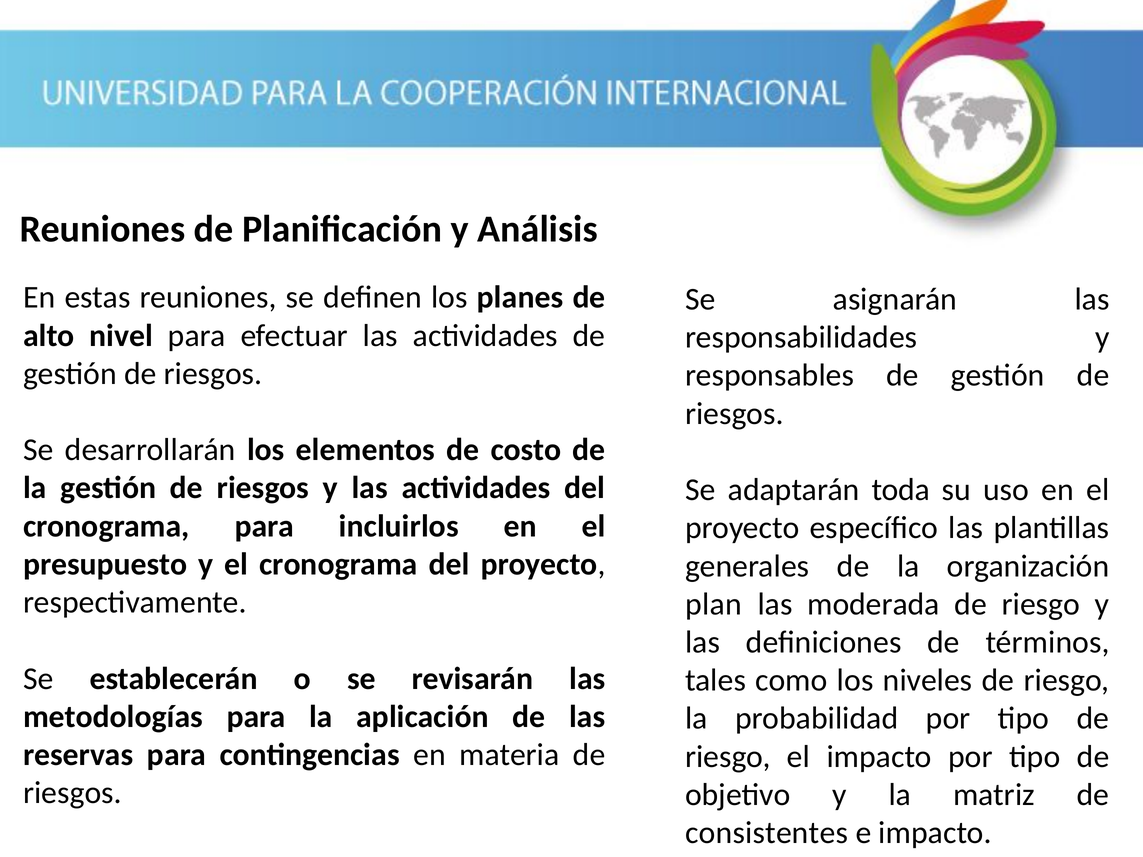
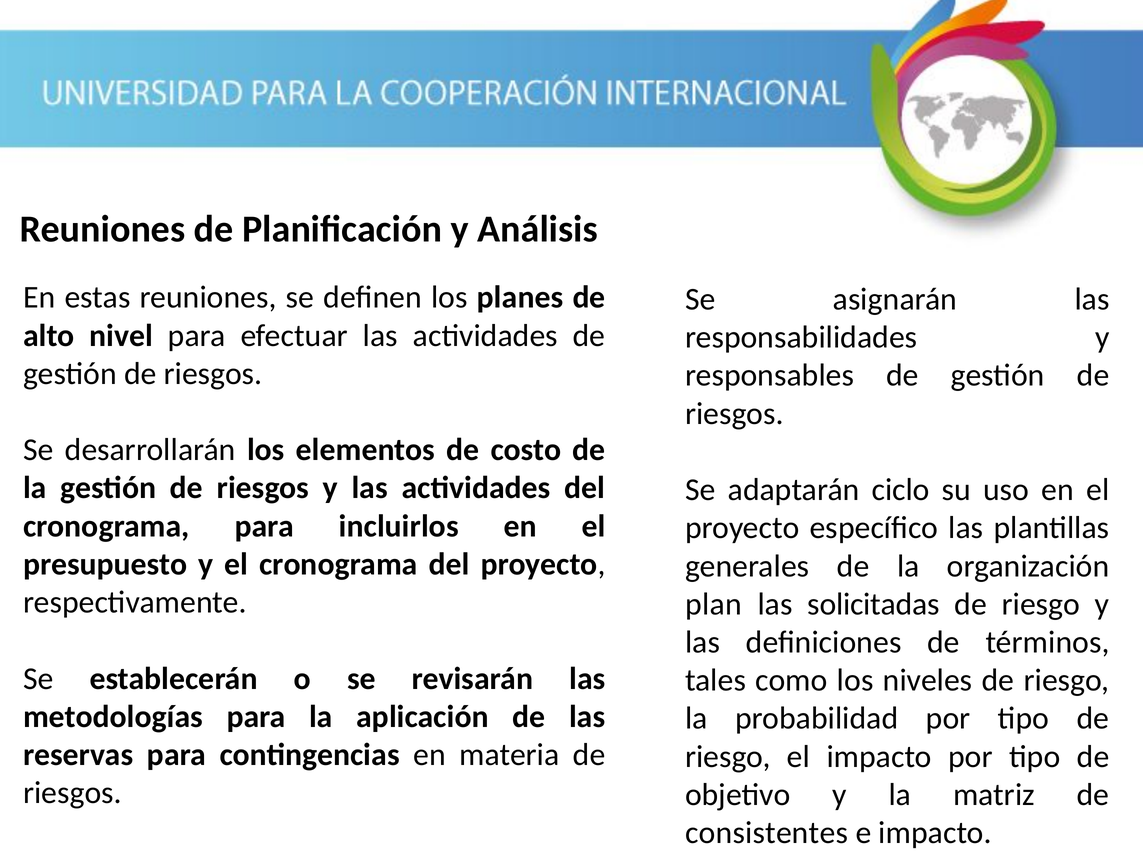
toda: toda -> ciclo
moderada: moderada -> solicitadas
